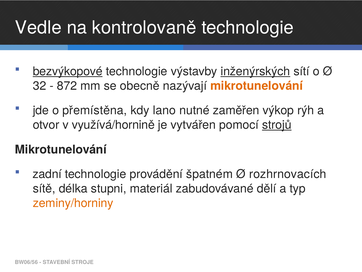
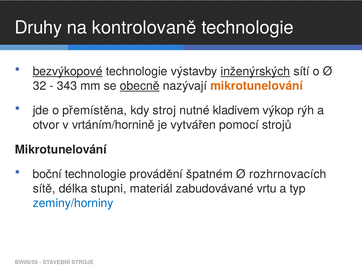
Vedle: Vedle -> Druhy
872: 872 -> 343
obecně underline: none -> present
lano: lano -> stroj
zaměřen: zaměřen -> kladivem
využívá/hornině: využívá/hornině -> vrtáním/hornině
strojů underline: present -> none
zadní: zadní -> boční
dělí: dělí -> vrtu
zeminy/horniny colour: orange -> blue
